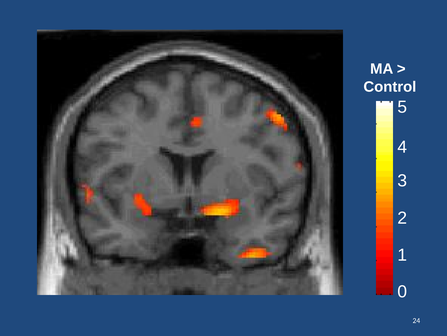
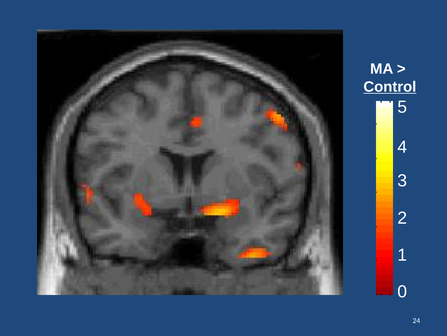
Control underline: none -> present
